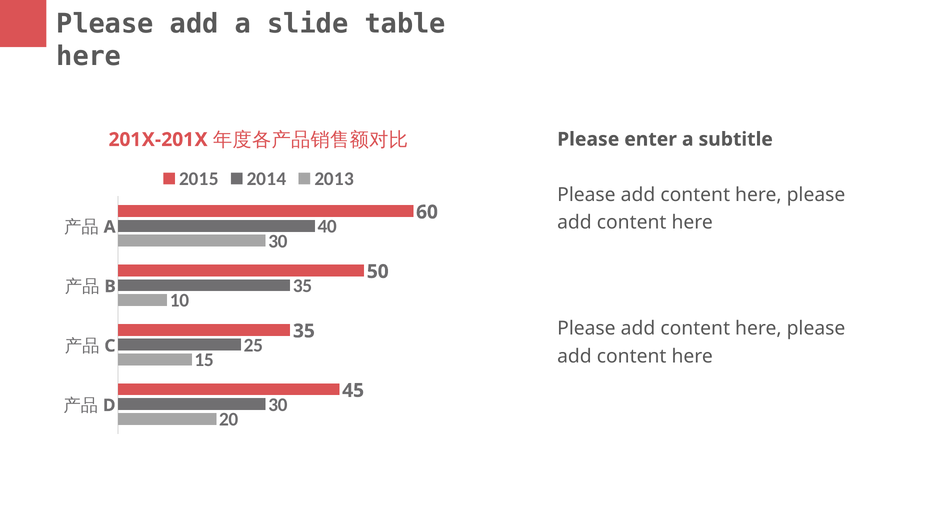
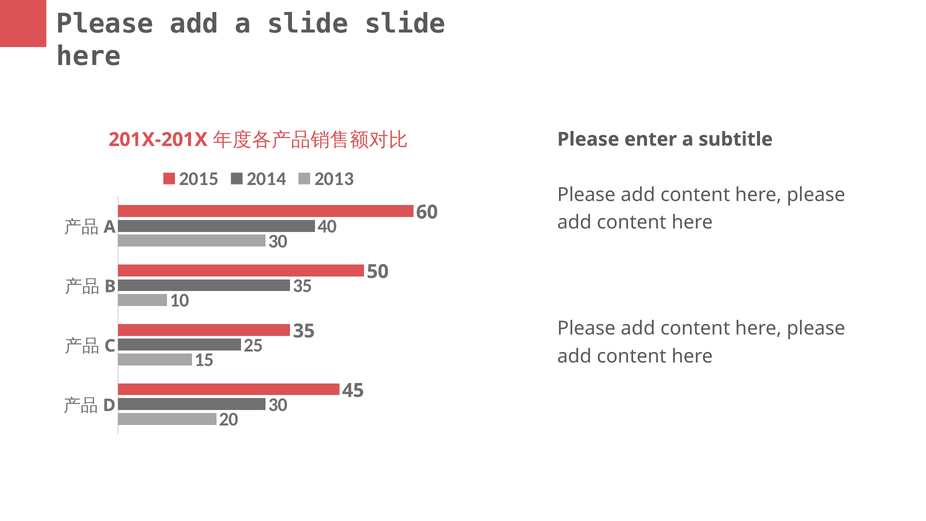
slide table: table -> slide
